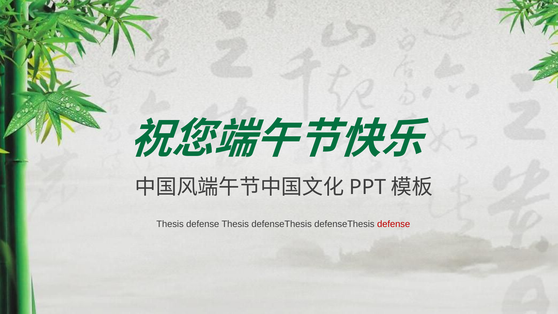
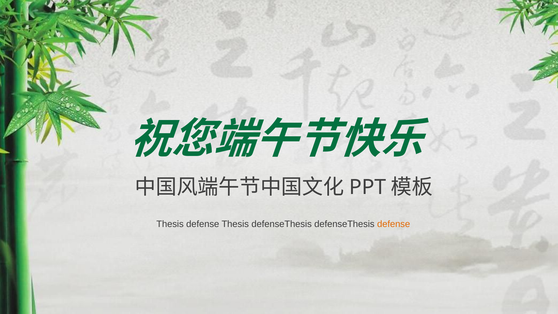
defense at (394, 224) colour: red -> orange
